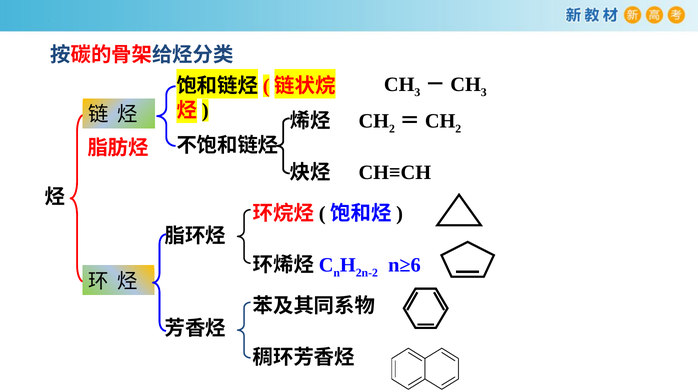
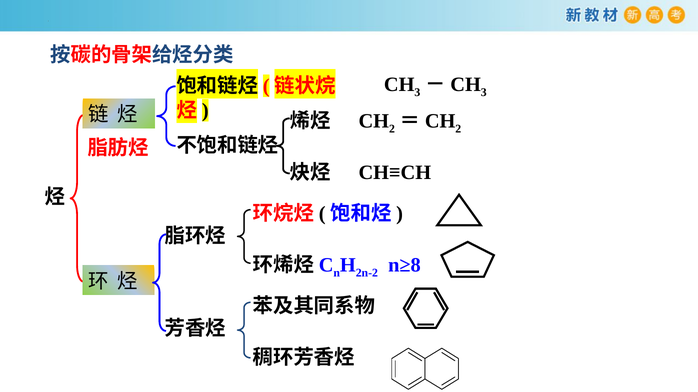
n≥6: n≥6 -> n≥8
